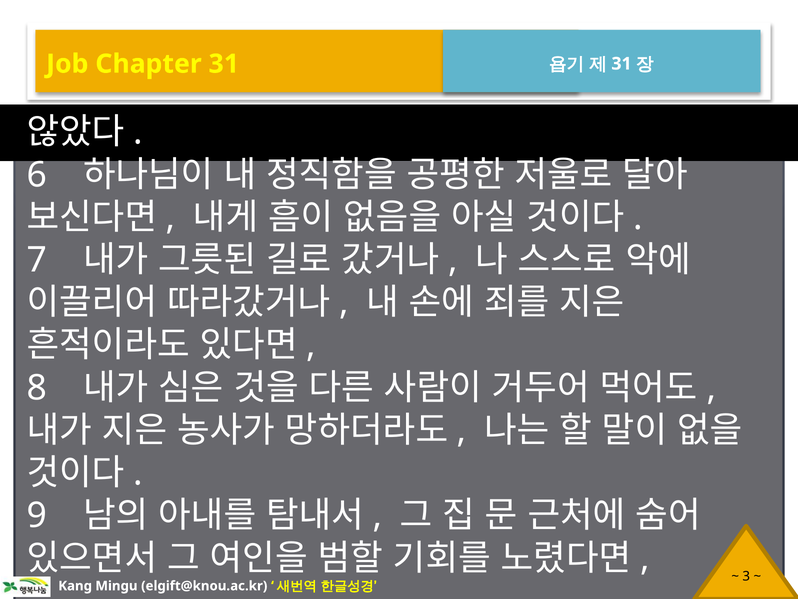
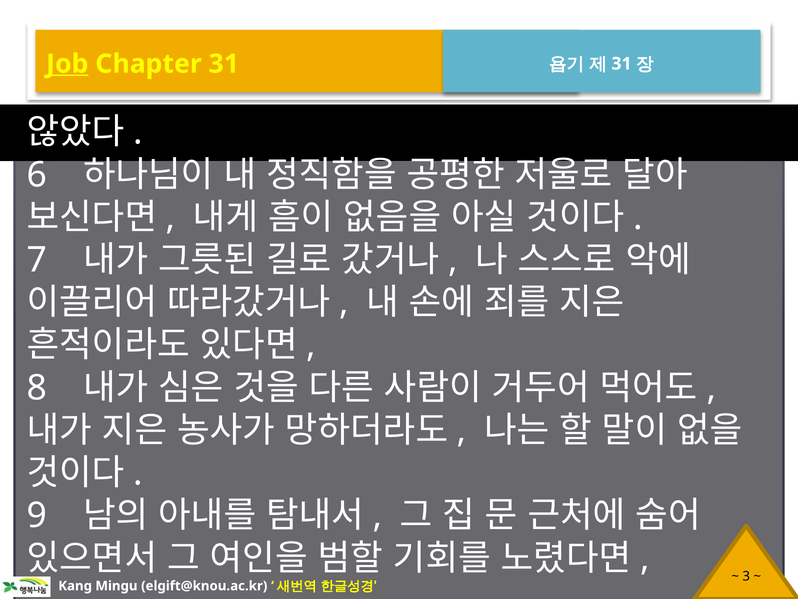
Job underline: none -> present
